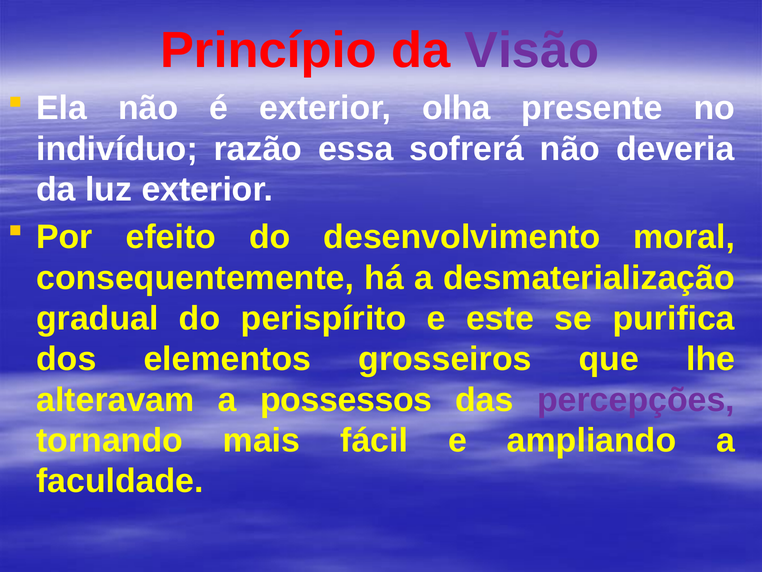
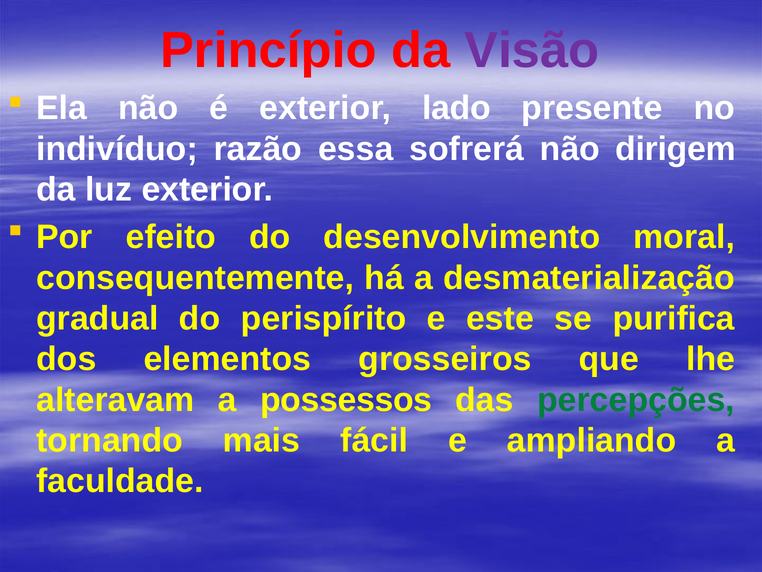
olha: olha -> lado
deveria: deveria -> dirigem
percepções colour: purple -> green
